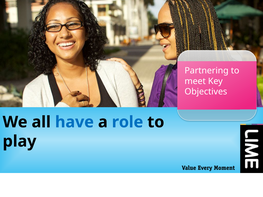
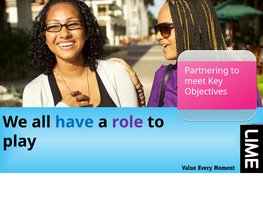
role colour: blue -> purple
